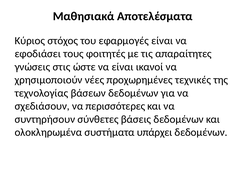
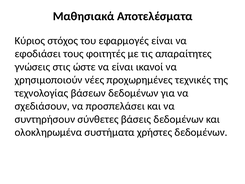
περισσότερες: περισσότερες -> προσπελάσει
υπάρχει: υπάρχει -> χρήστες
